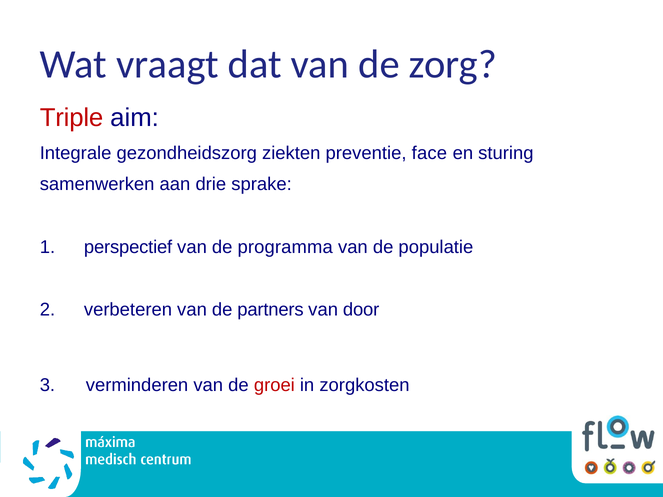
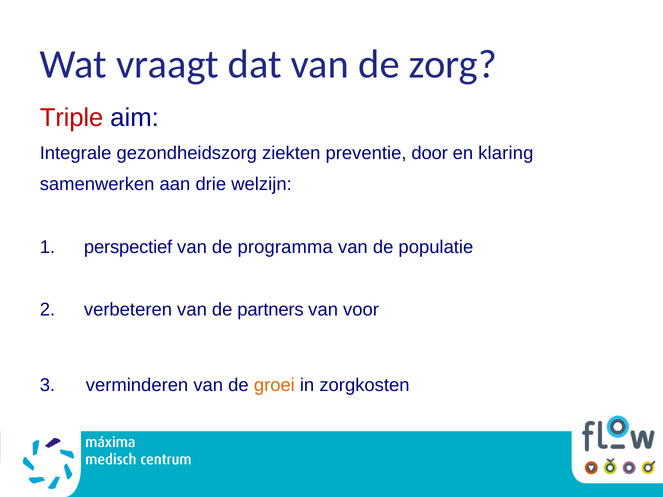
face: face -> door
sturing: sturing -> klaring
sprake: sprake -> welzijn
door: door -> voor
groei colour: red -> orange
